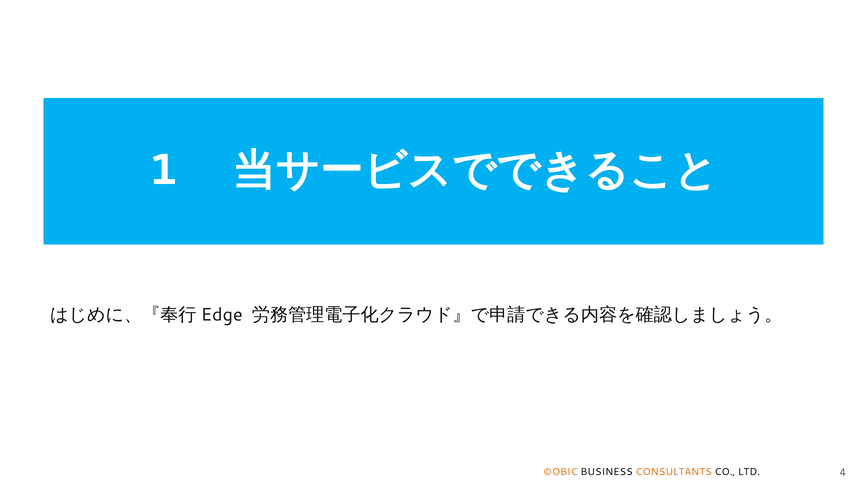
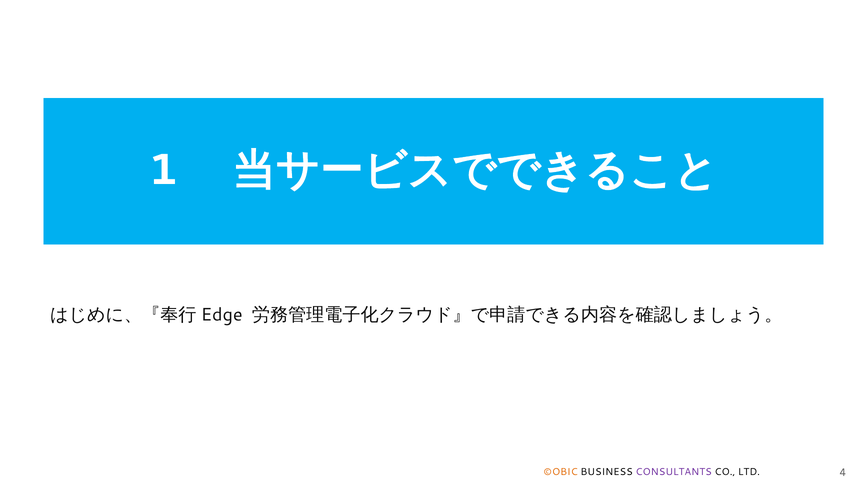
CONSULTANTS colour: orange -> purple
